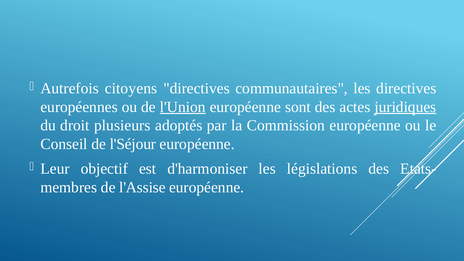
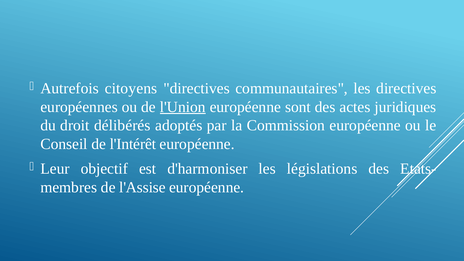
juridiques underline: present -> none
plusieurs: plusieurs -> délibérés
l'Séjour: l'Séjour -> l'Intérêt
